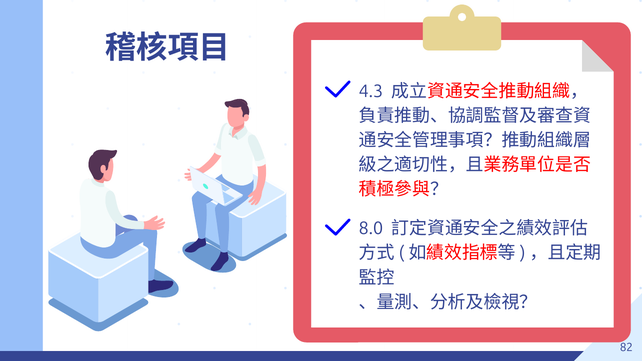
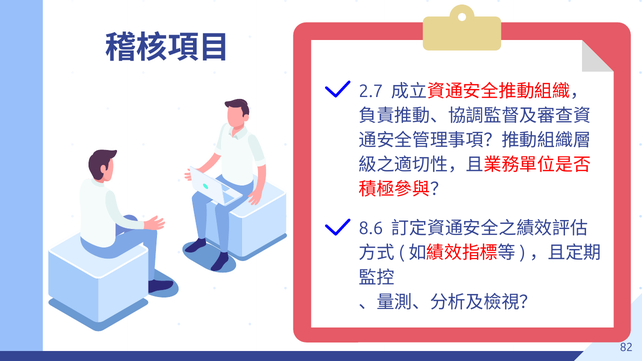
4.3: 4.3 -> 2.7
8.0: 8.0 -> 8.6
